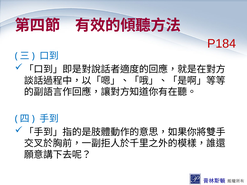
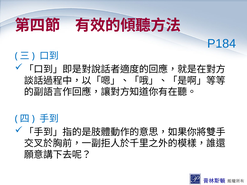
P184 colour: red -> blue
